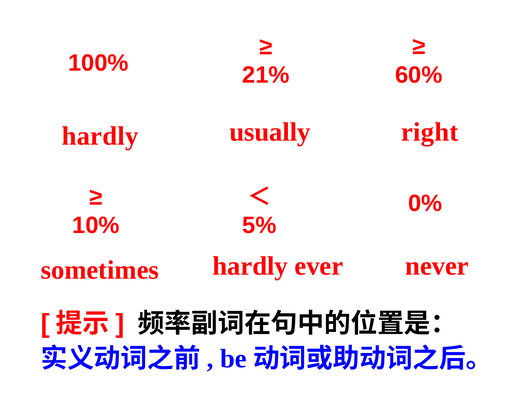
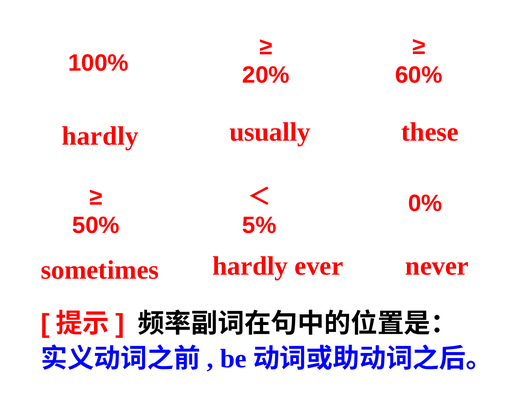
21%: 21% -> 20%
right: right -> these
10%: 10% -> 50%
